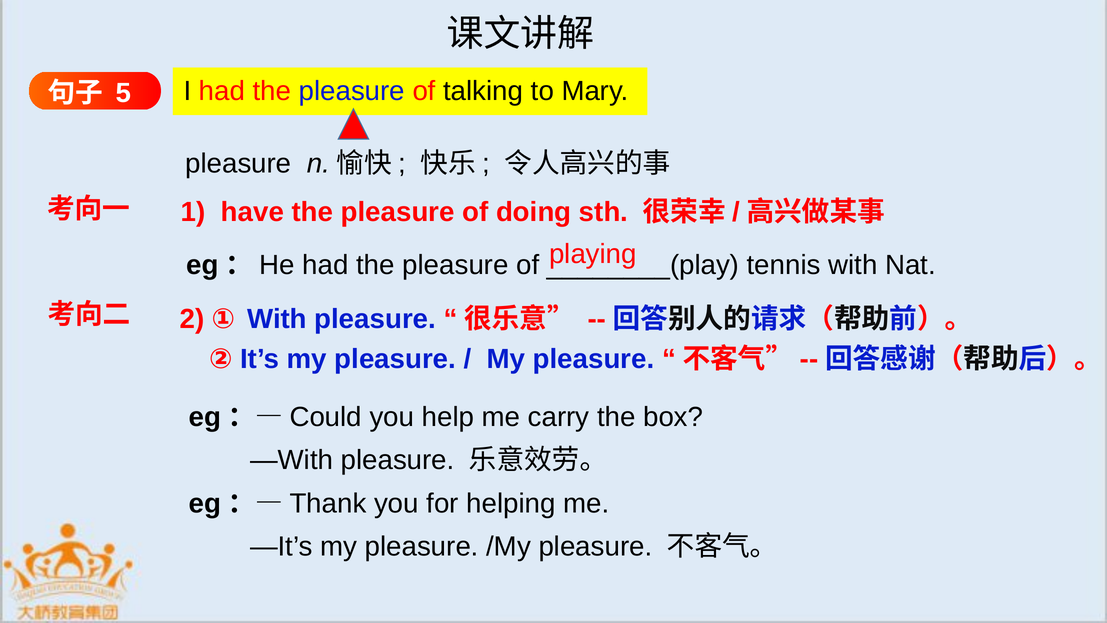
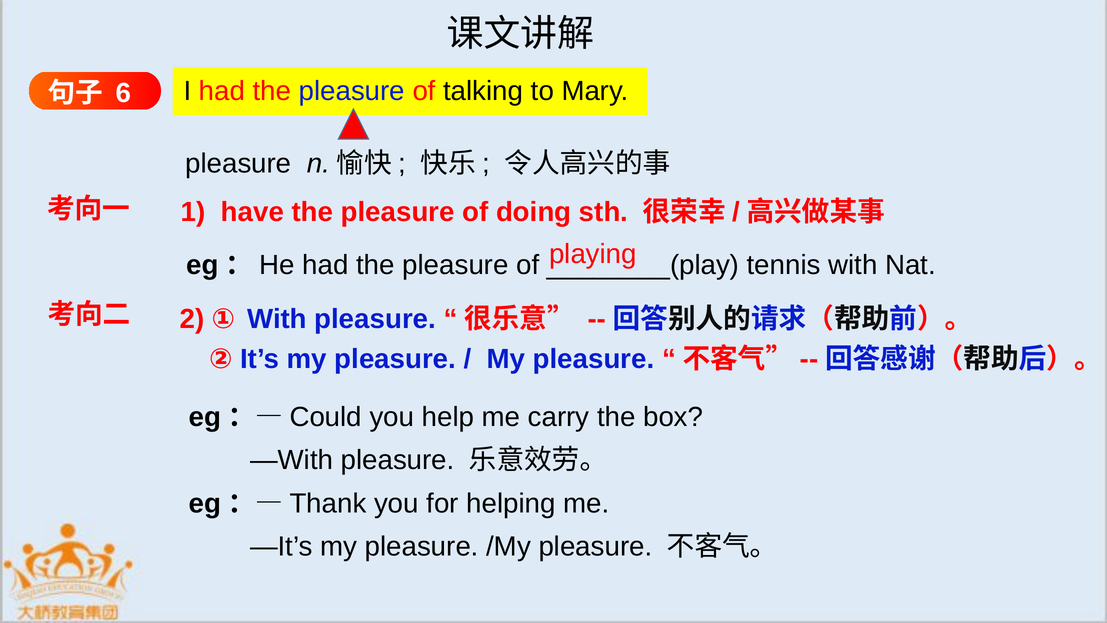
5: 5 -> 6
